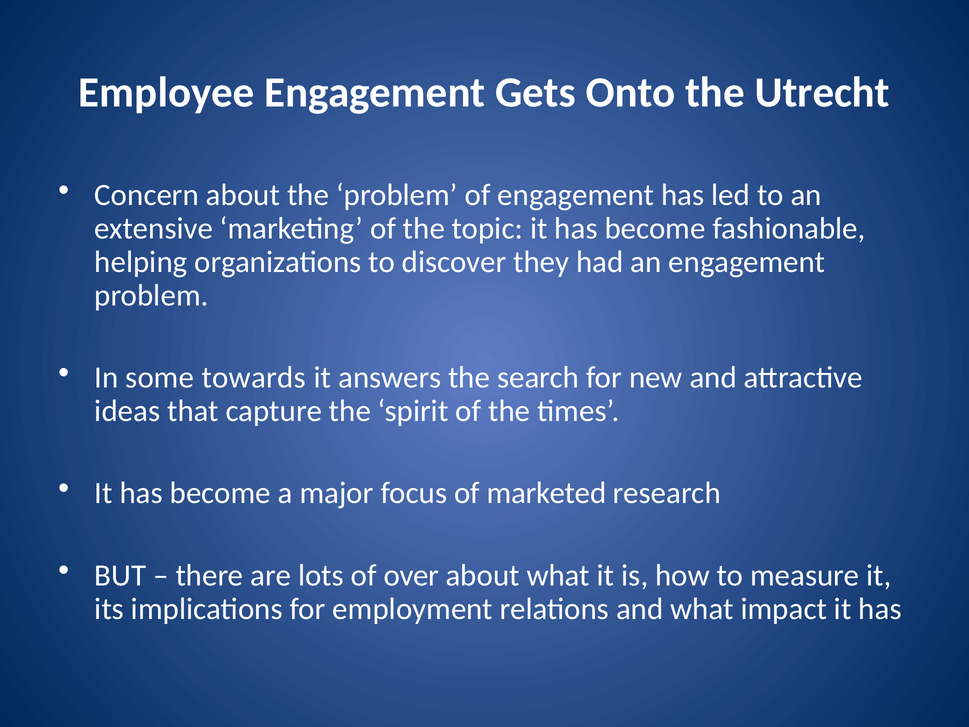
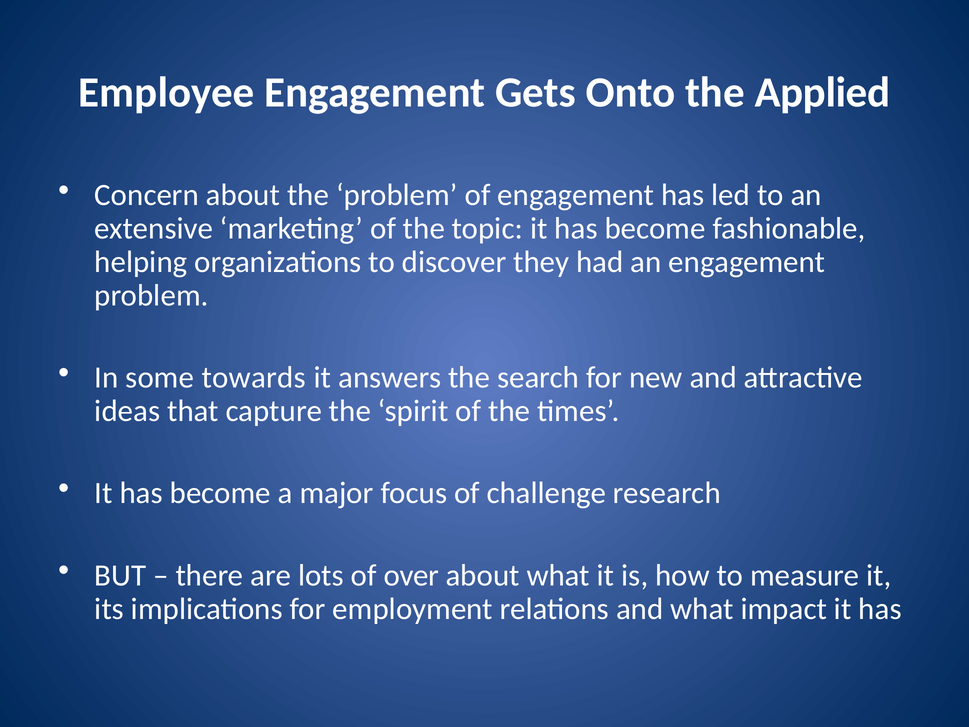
Utrecht: Utrecht -> Applied
marketed: marketed -> challenge
